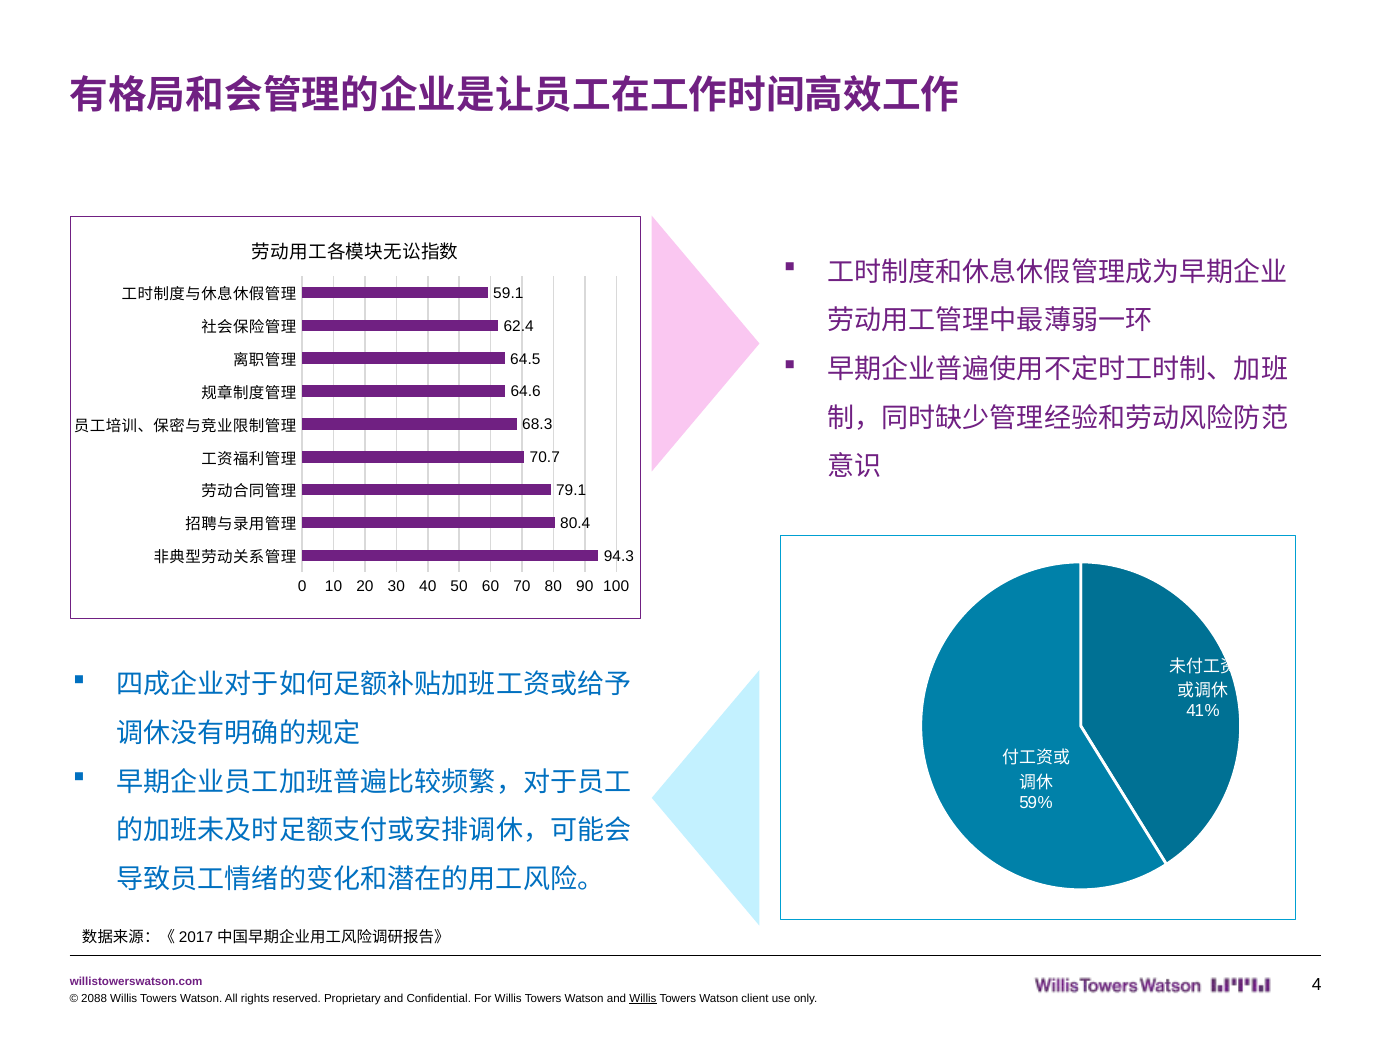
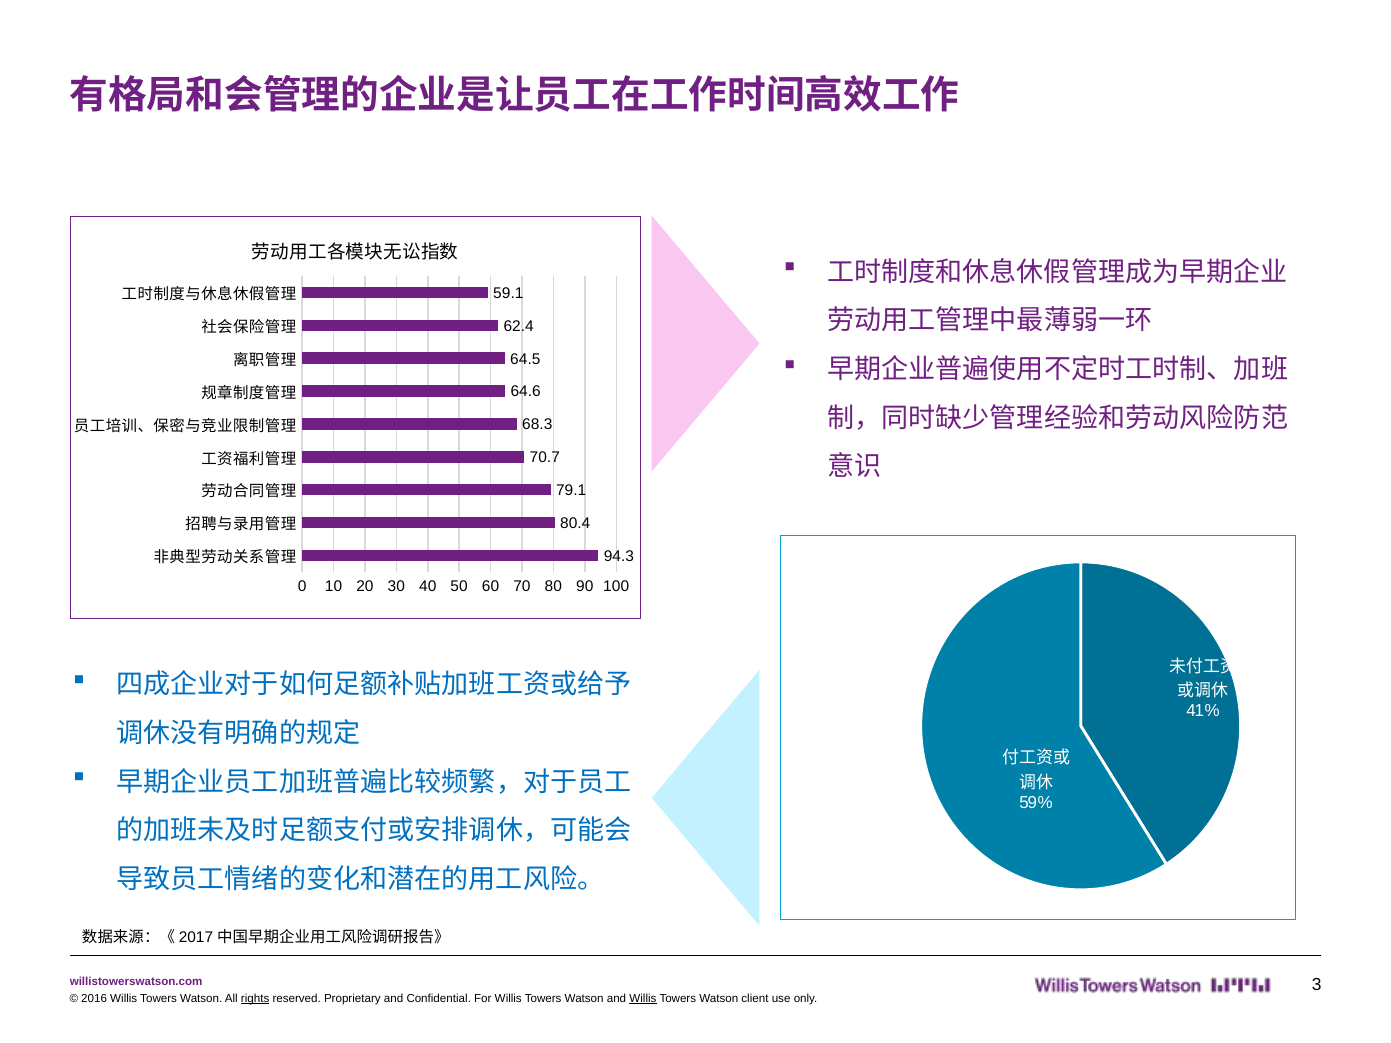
4: 4 -> 3
2088: 2088 -> 2016
rights underline: none -> present
